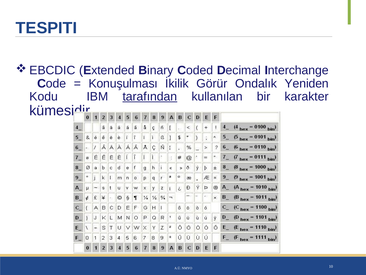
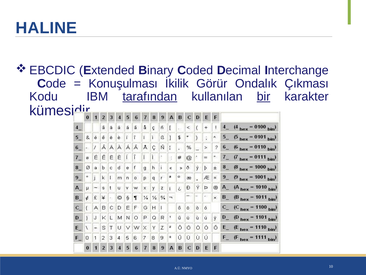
TESPITI: TESPITI -> HALINE
Yeniden: Yeniden -> Çıkması
bir underline: none -> present
